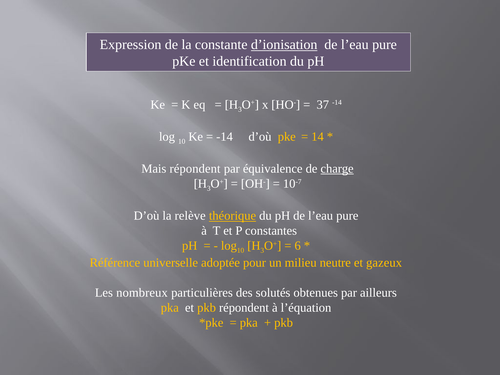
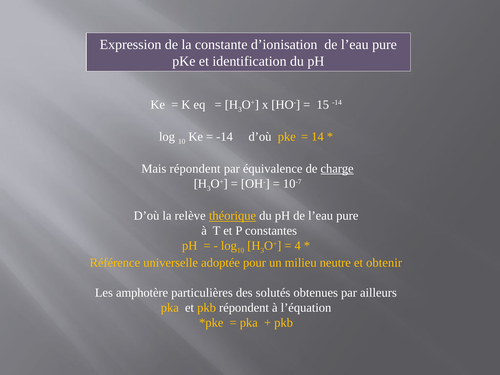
d’ionisation underline: present -> none
37: 37 -> 15
6: 6 -> 4
gazeux: gazeux -> obtenir
nombreux: nombreux -> amphotère
